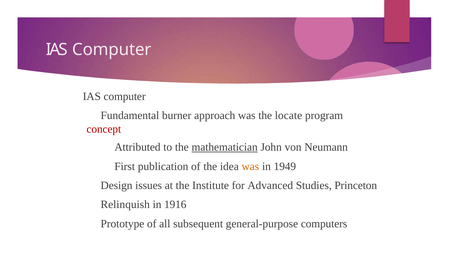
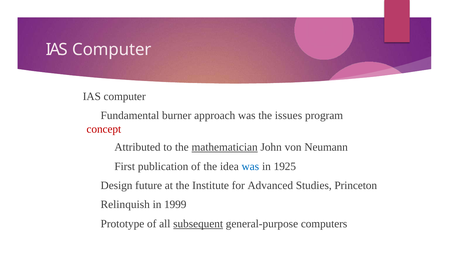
locate: locate -> issues
was at (250, 166) colour: orange -> blue
1949: 1949 -> 1925
issues: issues -> future
1916: 1916 -> 1999
subsequent underline: none -> present
